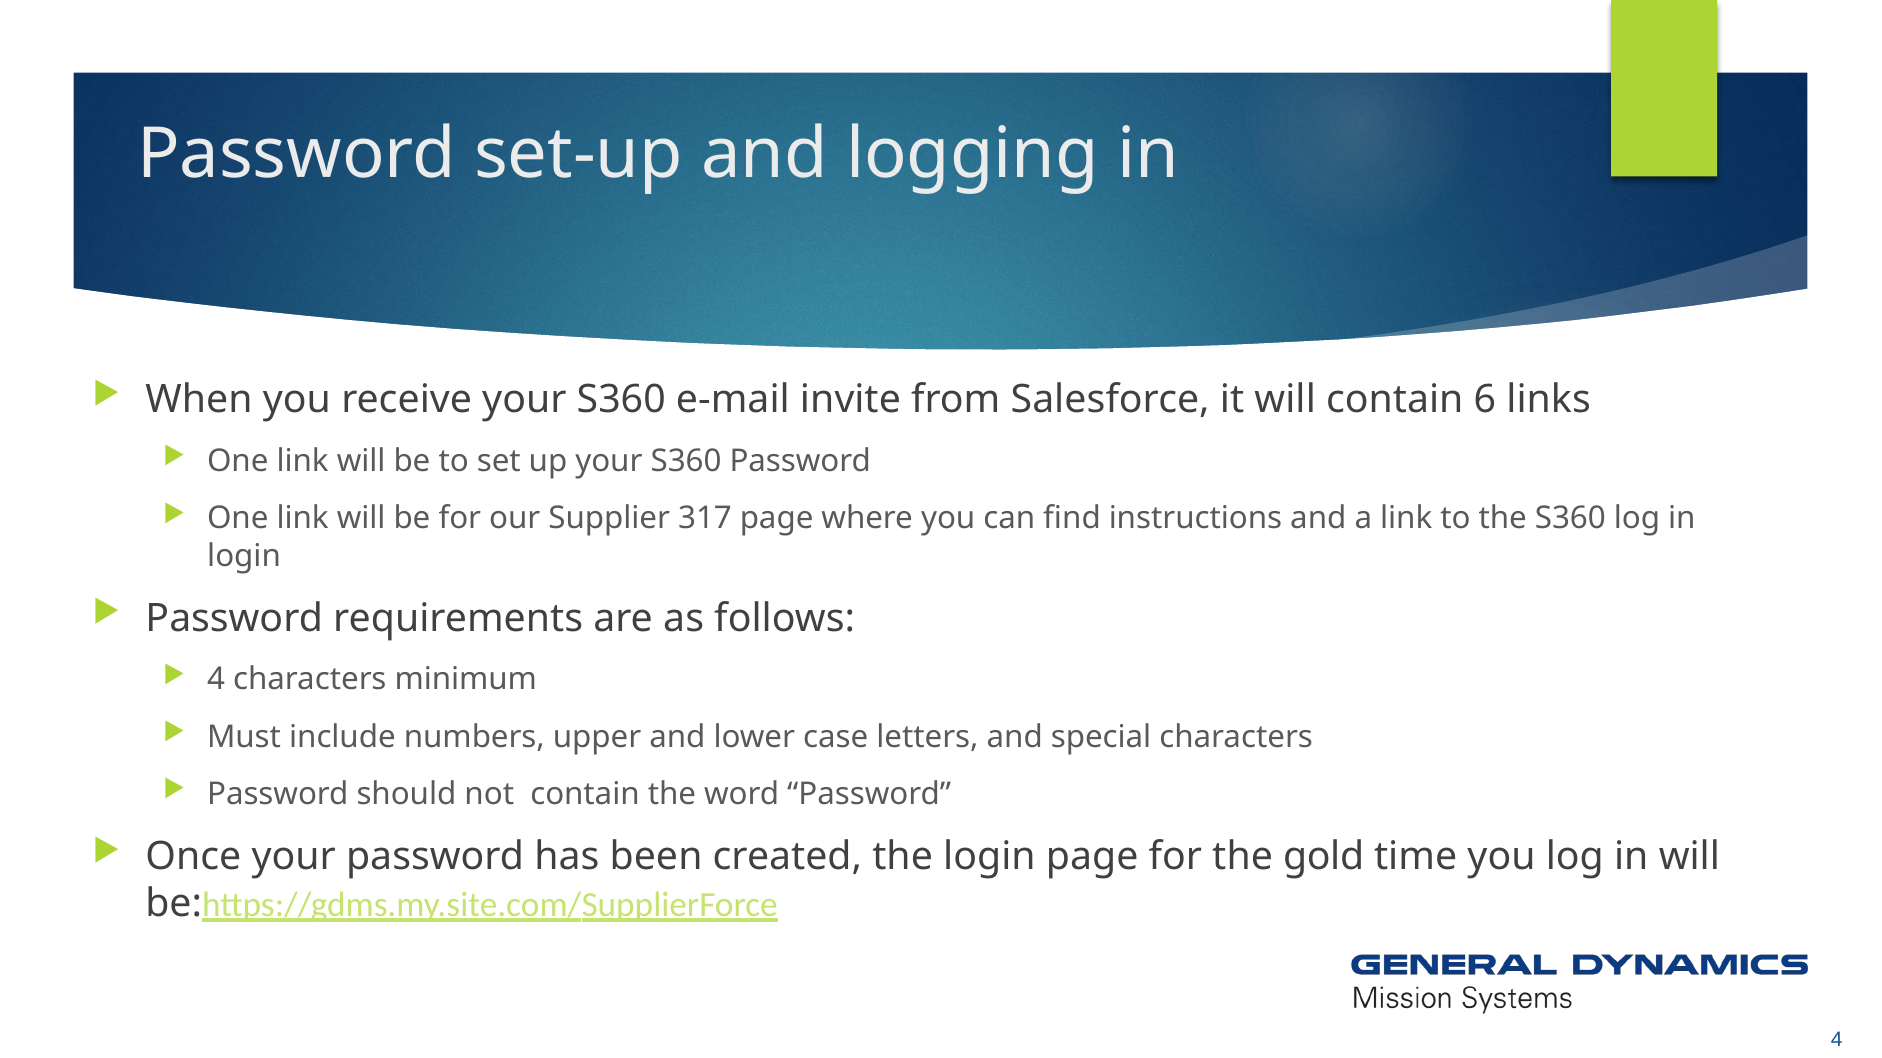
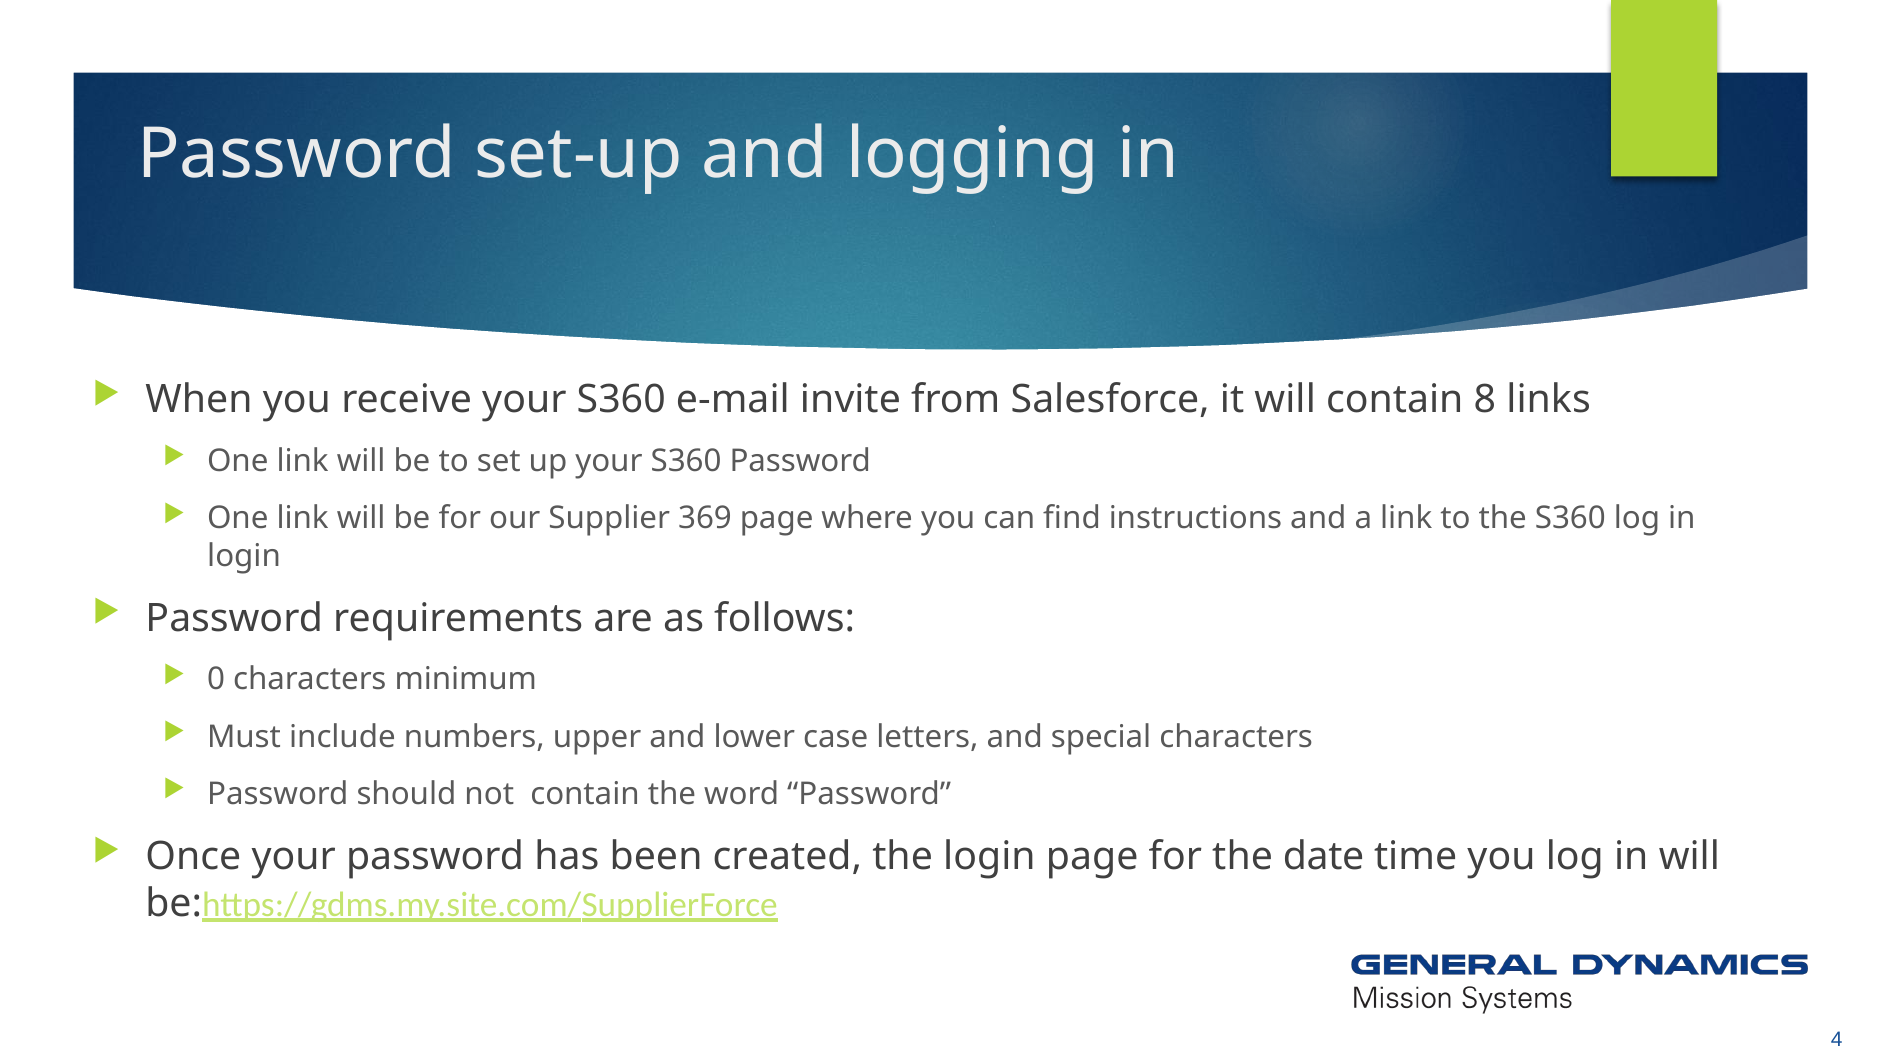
6: 6 -> 8
317: 317 -> 369
4 at (216, 680): 4 -> 0
gold: gold -> date
